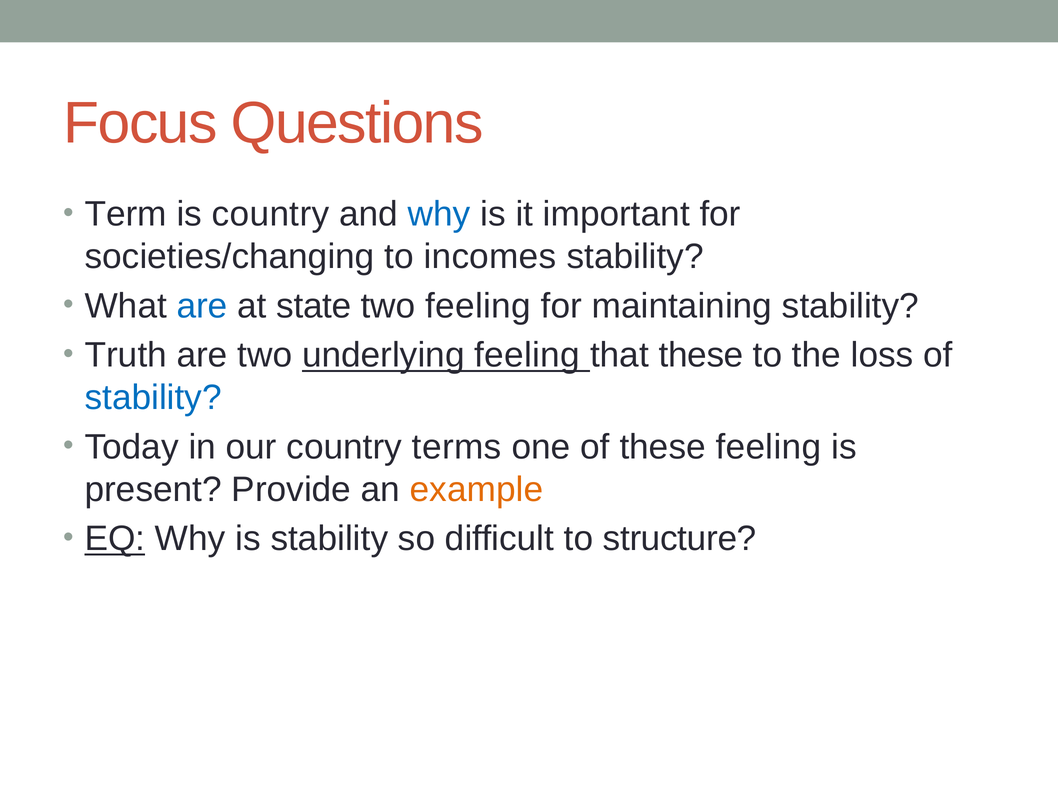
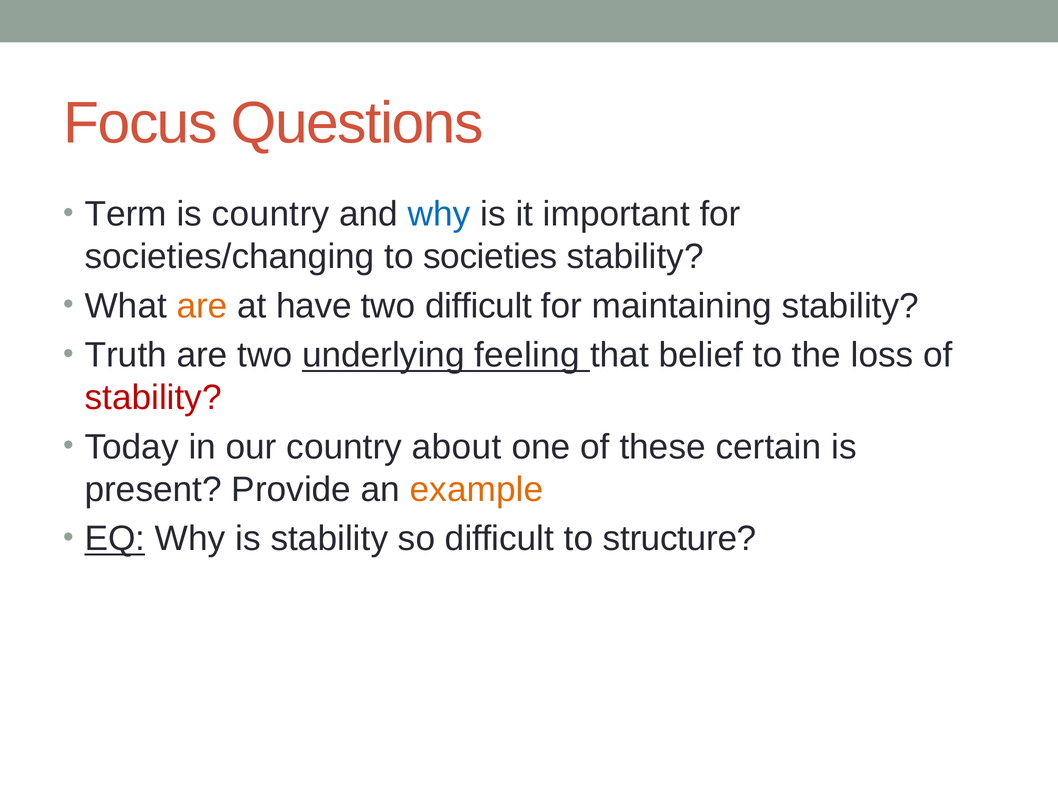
incomes: incomes -> societies
are at (202, 306) colour: blue -> orange
state: state -> have
two feeling: feeling -> difficult
that these: these -> belief
stability at (153, 397) colour: blue -> red
terms: terms -> about
these feeling: feeling -> certain
